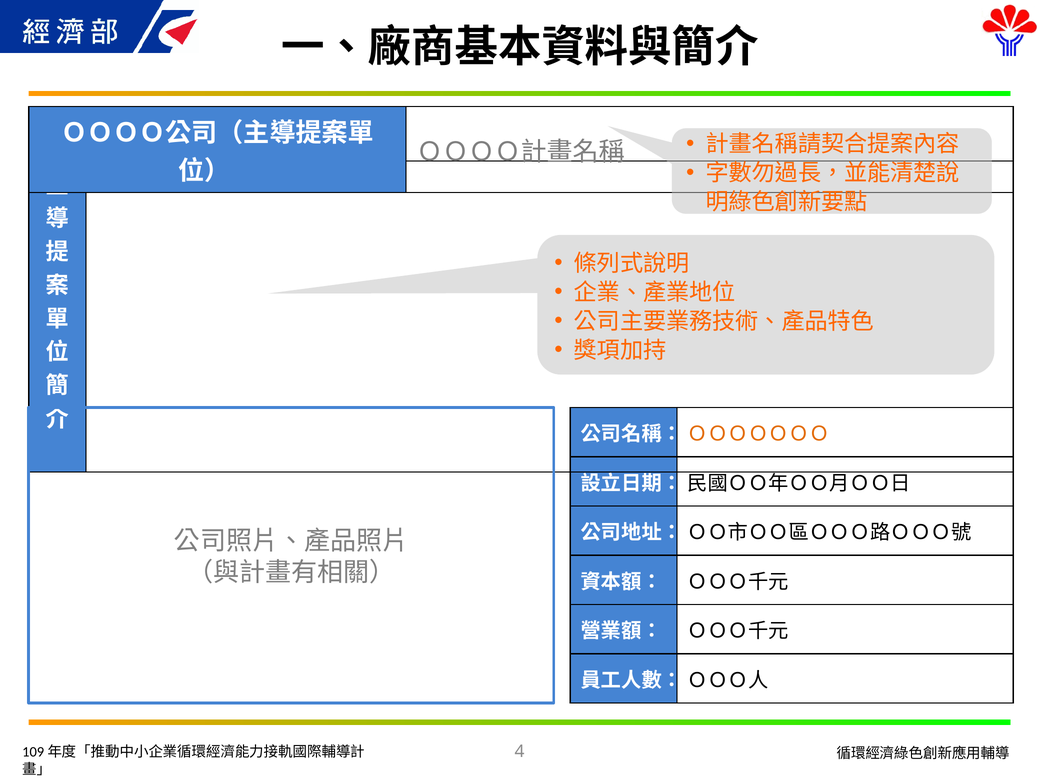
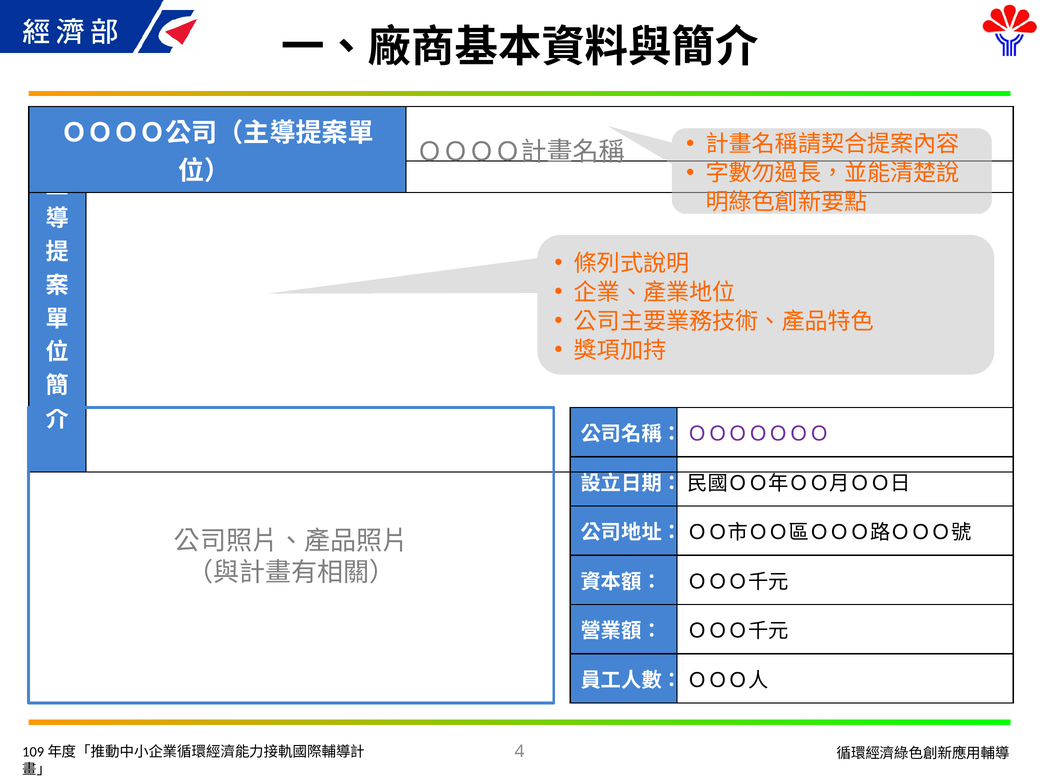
ＯＯＯＯＯＯＯ colour: orange -> purple
